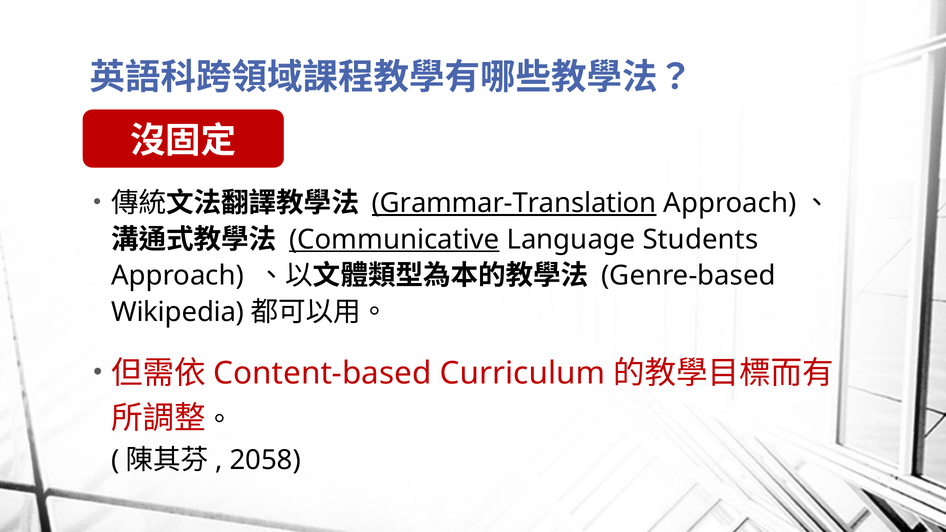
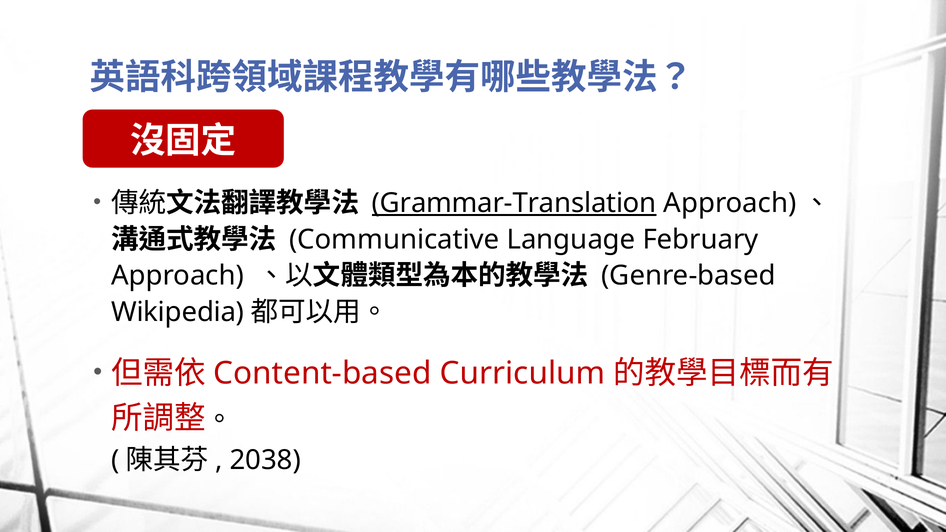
Communicative underline: present -> none
Students: Students -> February
2058: 2058 -> 2038
